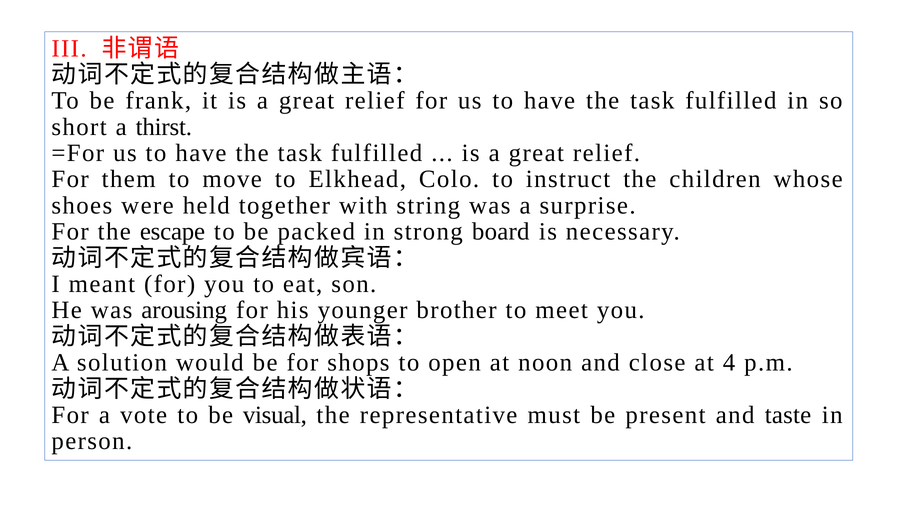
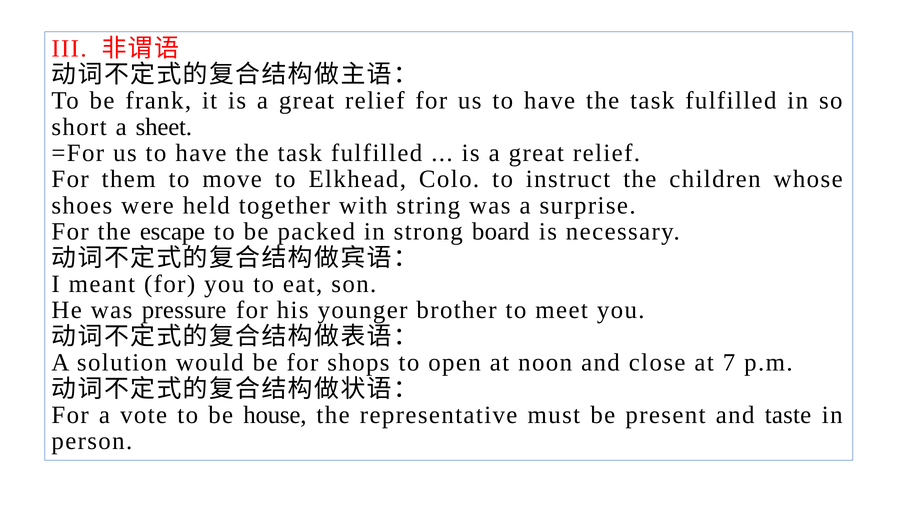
thirst: thirst -> sheet
arousing: arousing -> pressure
4: 4 -> 7
visual: visual -> house
